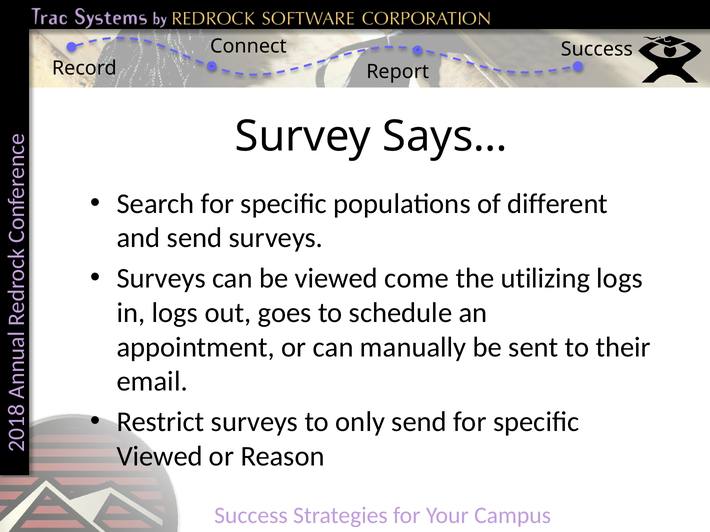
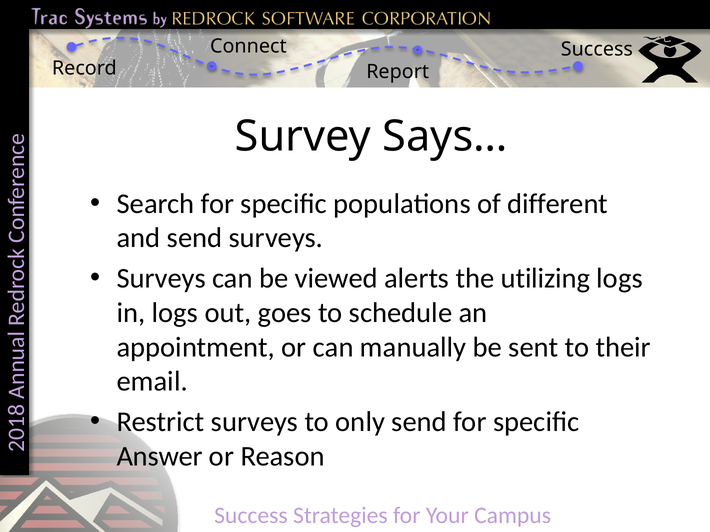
come: come -> alerts
Viewed at (160, 457): Viewed -> Answer
